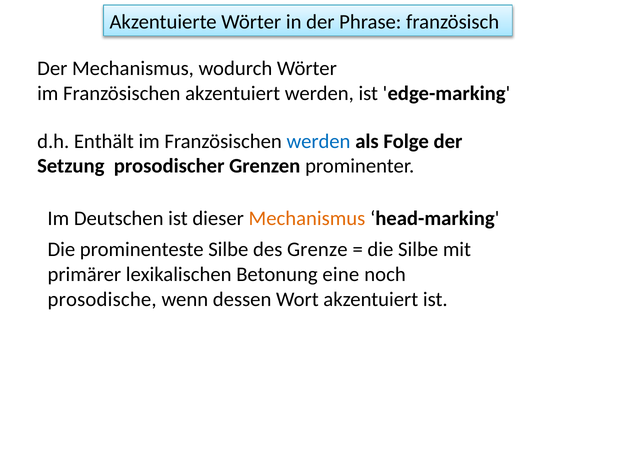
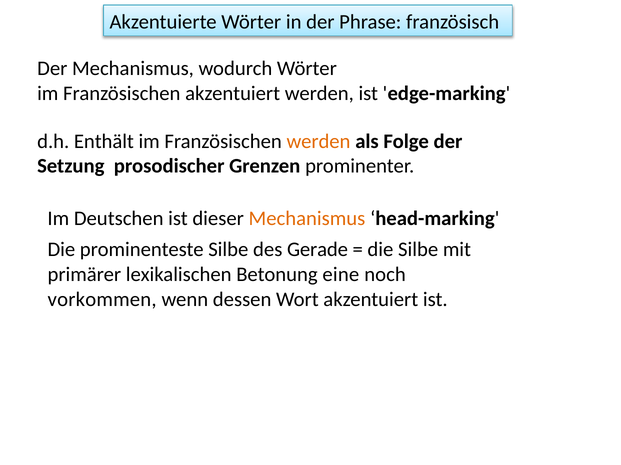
werden at (318, 142) colour: blue -> orange
Grenze: Grenze -> Gerade
prosodische: prosodische -> vorkommen
